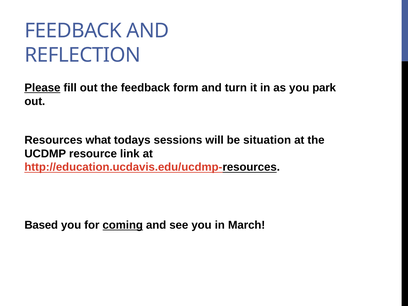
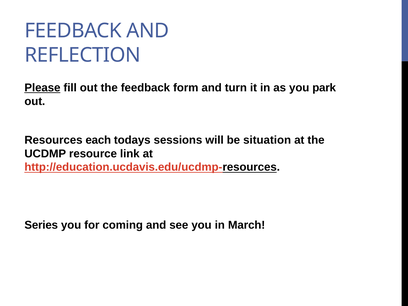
what: what -> each
Based: Based -> Series
coming underline: present -> none
